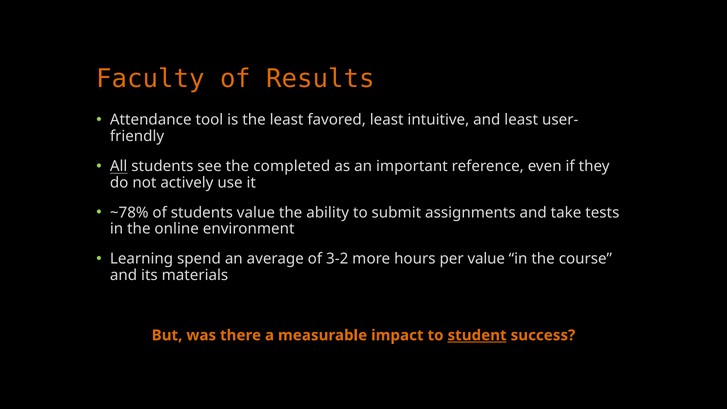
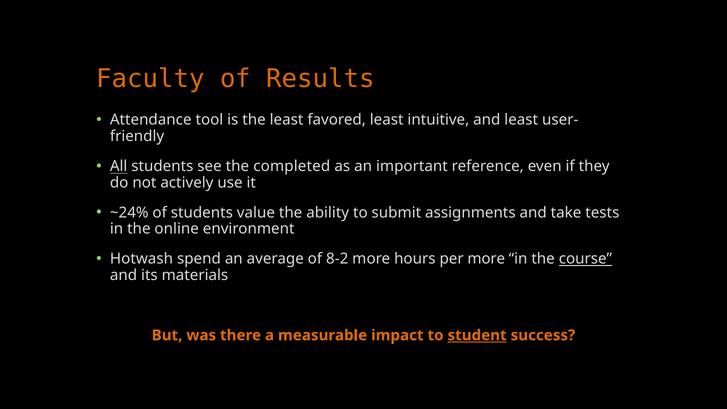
~78%: ~78% -> ~24%
Learning: Learning -> Hotwash
3-2: 3-2 -> 8-2
per value: value -> more
course underline: none -> present
